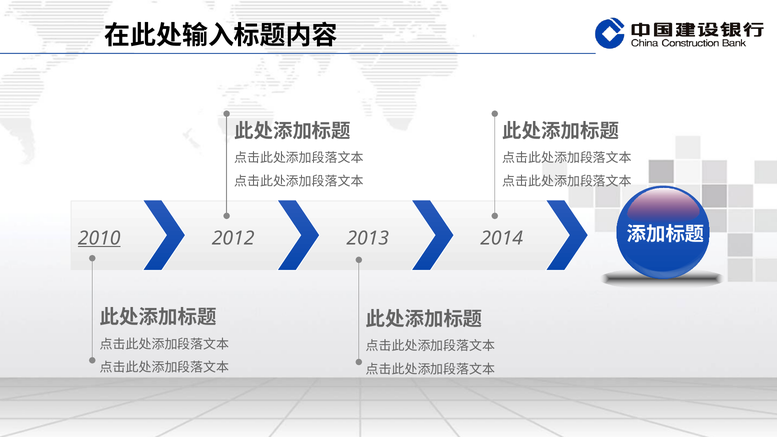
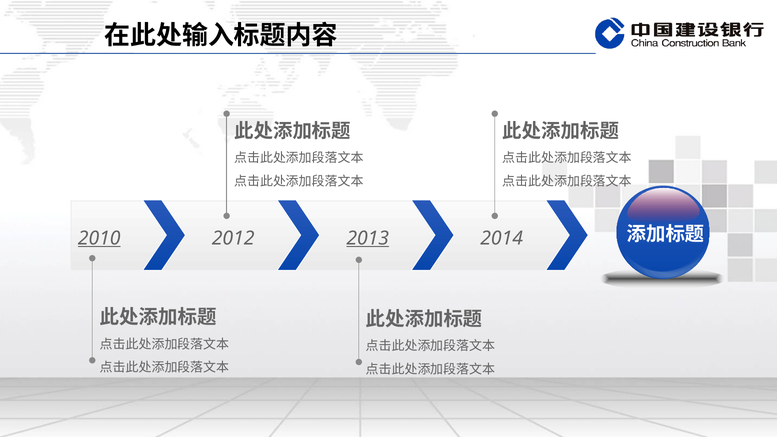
2013 underline: none -> present
